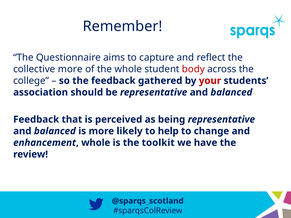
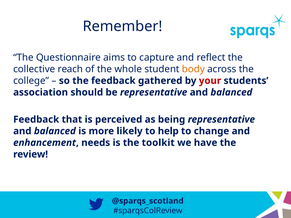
collective more: more -> reach
body colour: red -> orange
enhancement whole: whole -> needs
